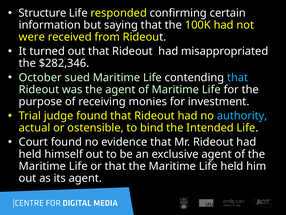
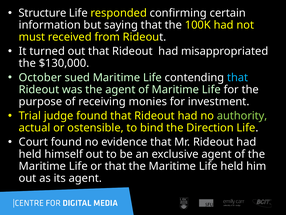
were: were -> must
$282,346: $282,346 -> $130,000
authority colour: light blue -> light green
Intended: Intended -> Direction
